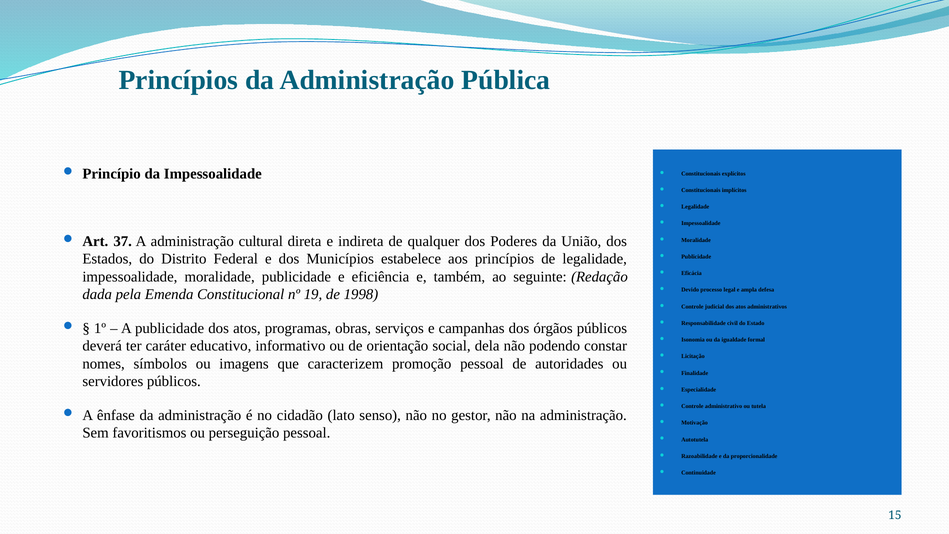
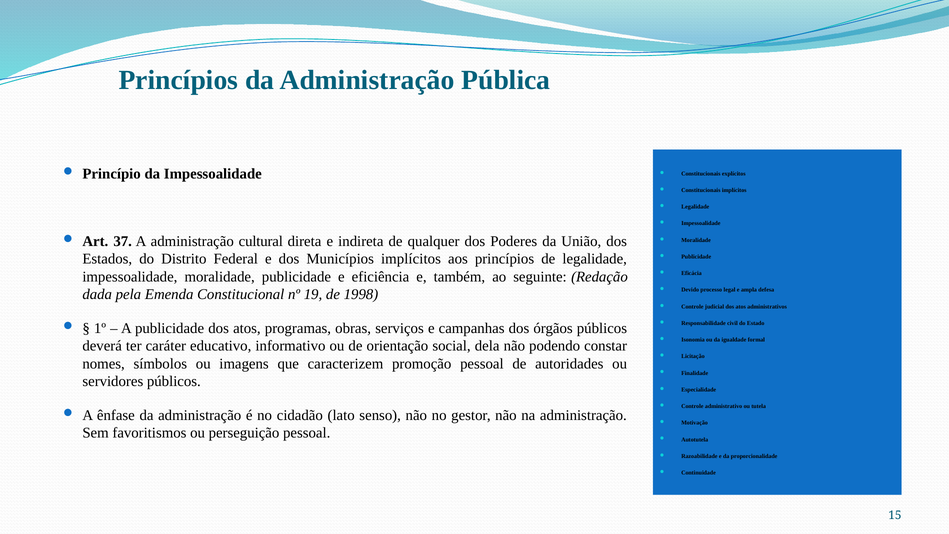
Municípios estabelece: estabelece -> implícitos
